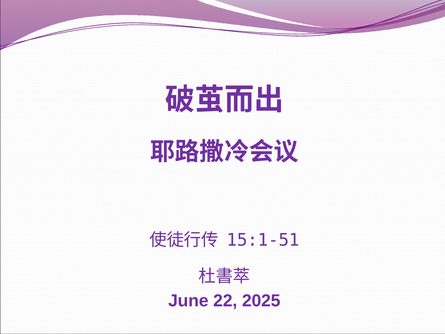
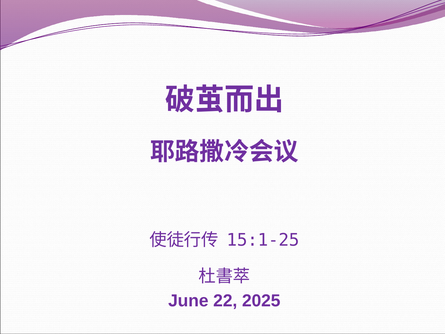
15:1-51: 15:1-51 -> 15:1-25
